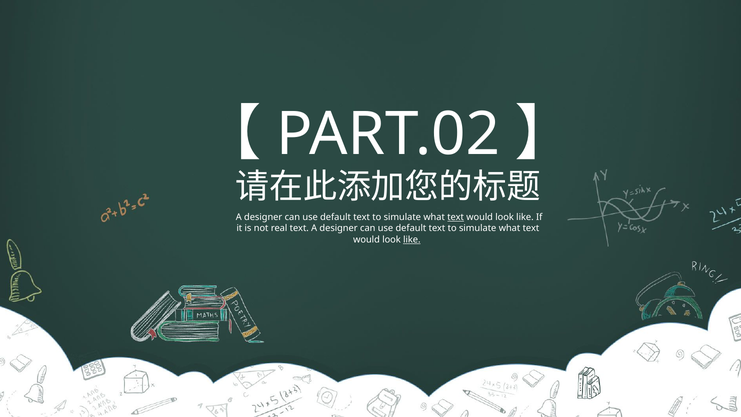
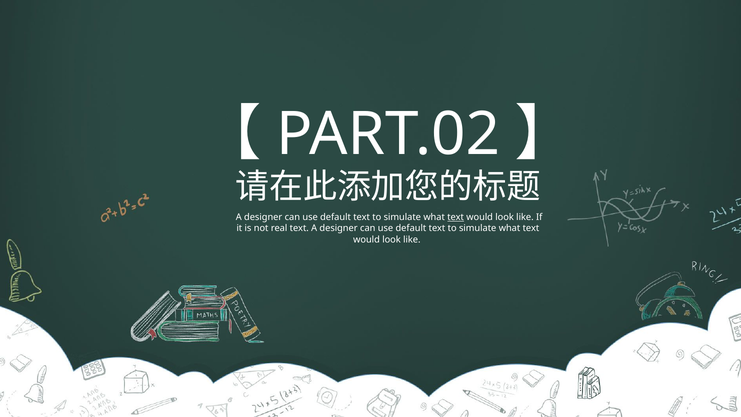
like at (412, 239) underline: present -> none
